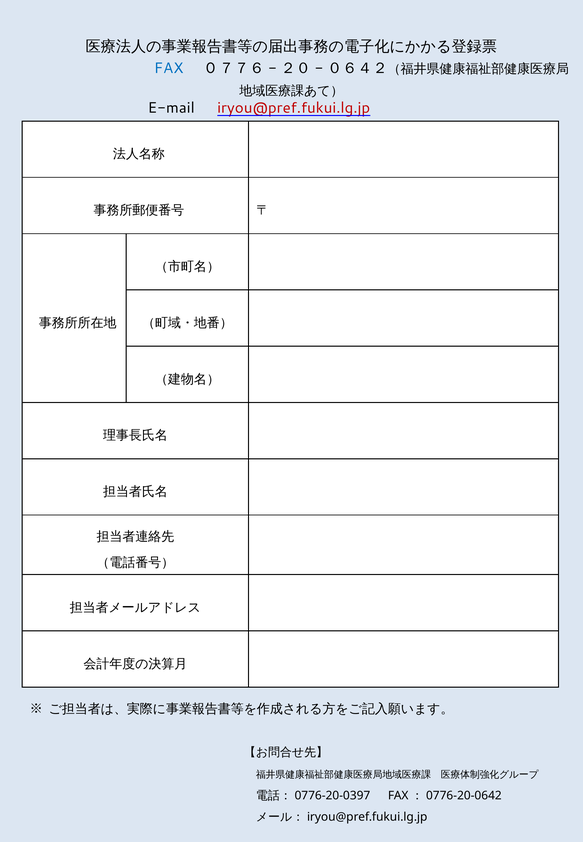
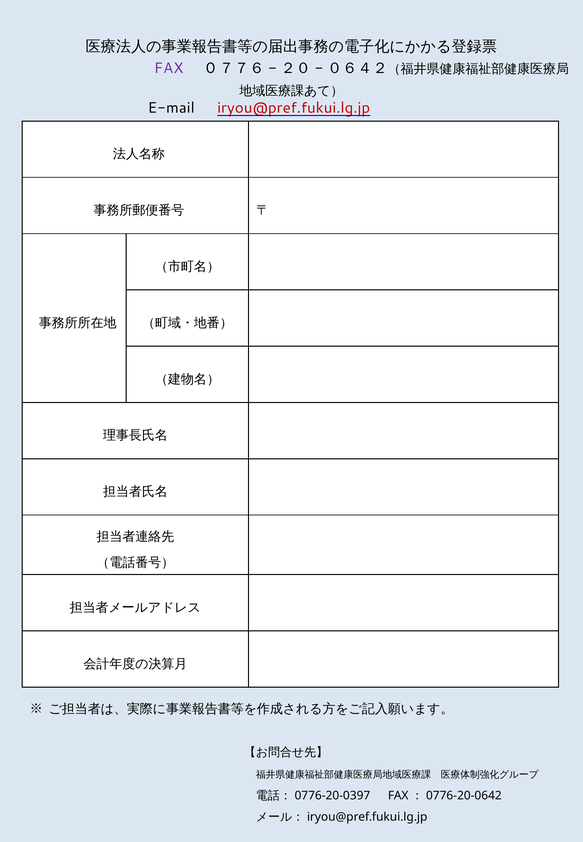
FAX colour: blue -> purple
